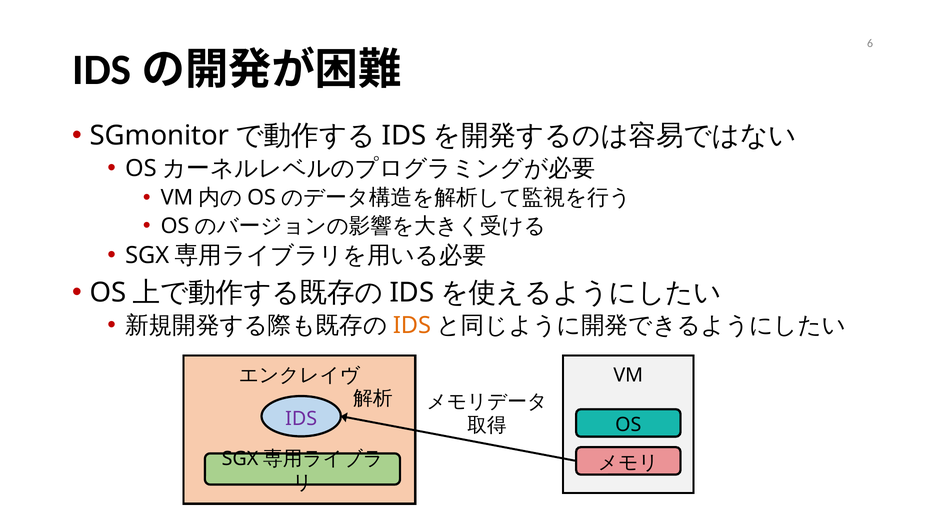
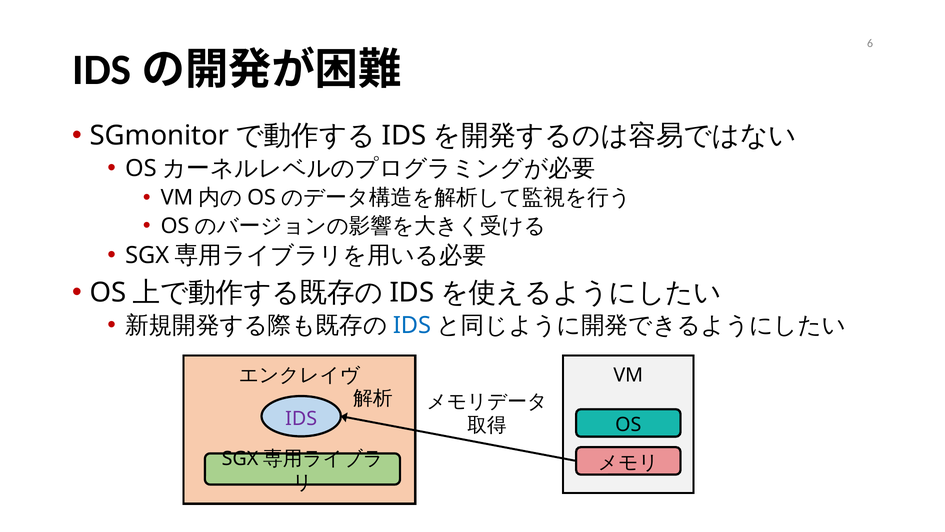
IDS at (412, 325) colour: orange -> blue
